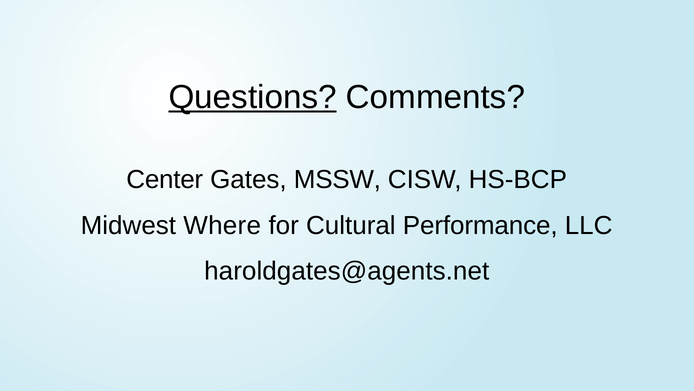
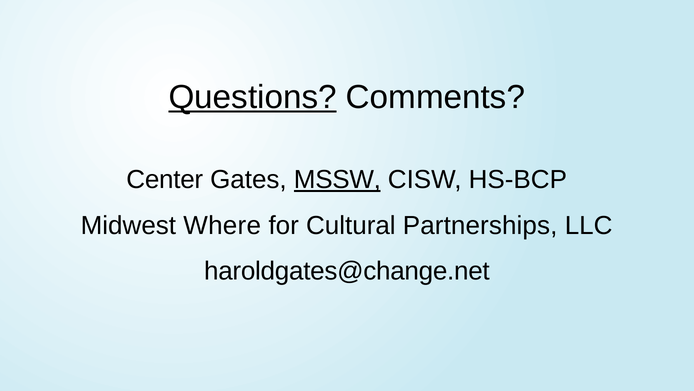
MSSW underline: none -> present
Performance: Performance -> Partnerships
haroldgates@agents.net: haroldgates@agents.net -> haroldgates@change.net
